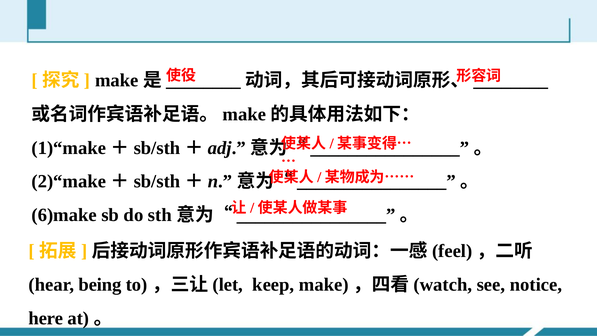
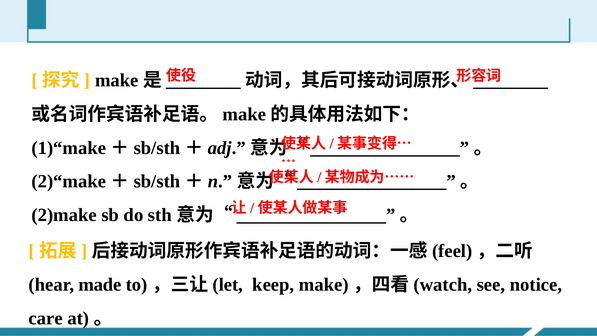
6)make: 6)make -> 2)make
being: being -> made
here: here -> care
